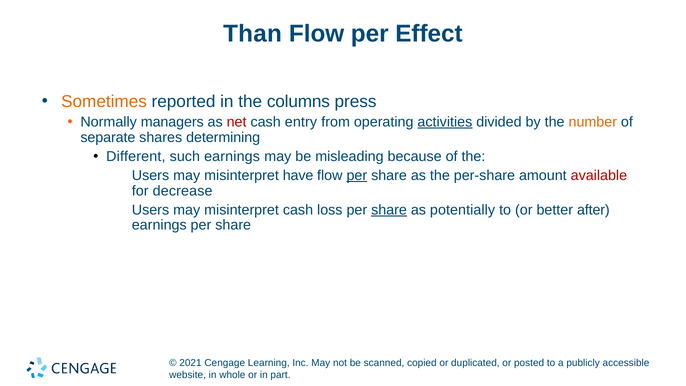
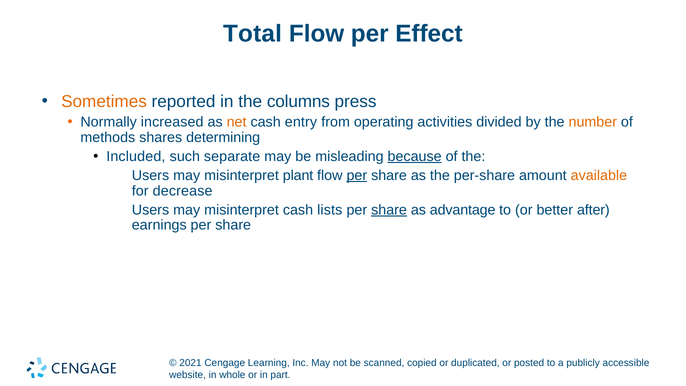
Than: Than -> Total
managers: managers -> increased
net colour: red -> orange
activities underline: present -> none
separate: separate -> methods
Different: Different -> Included
such earnings: earnings -> separate
because underline: none -> present
have: have -> plant
available colour: red -> orange
loss: loss -> lists
potentially: potentially -> advantage
